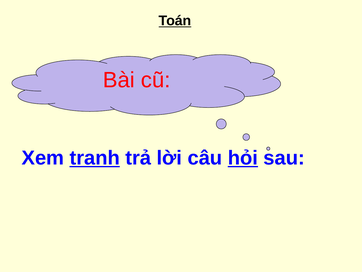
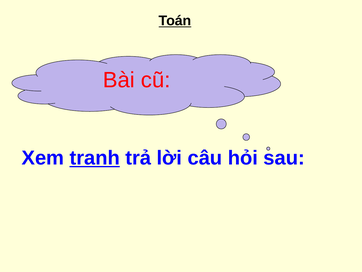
hỏi underline: present -> none
